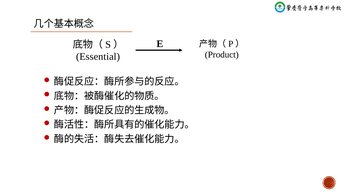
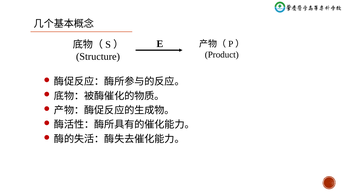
Essential: Essential -> Structure
